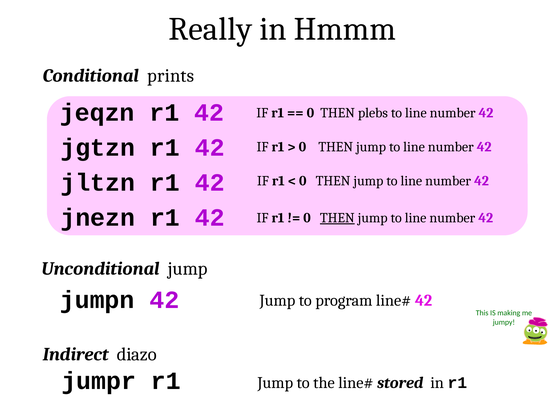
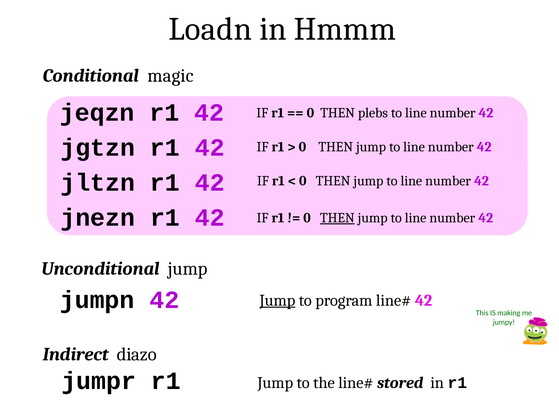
Really: Really -> Loadn
prints: prints -> magic
Jump at (277, 300) underline: none -> present
